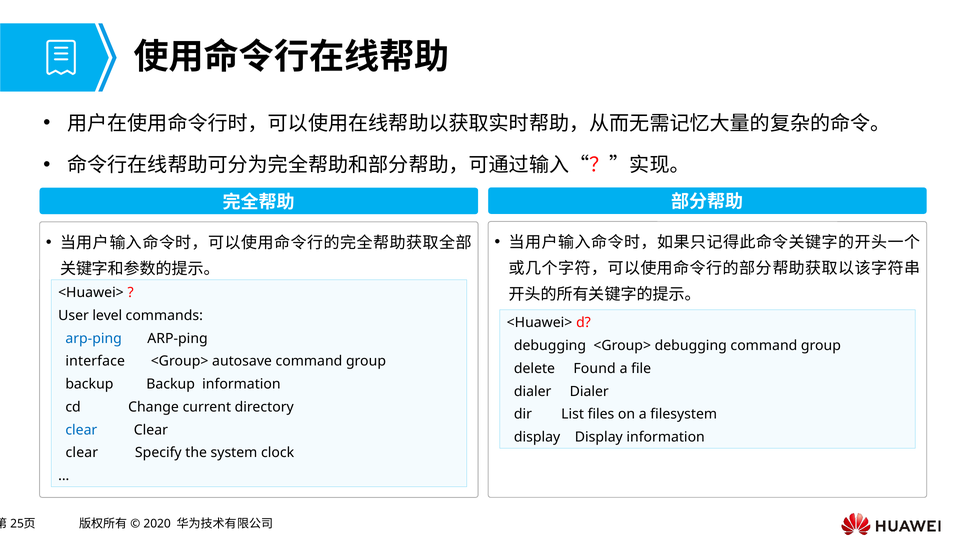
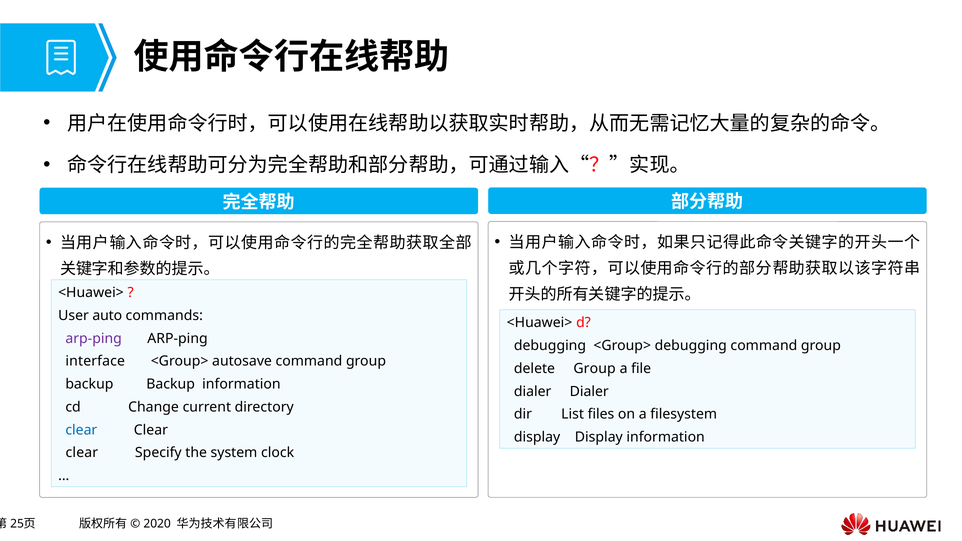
level: level -> auto
arp-ping at (94, 339) colour: blue -> purple
delete Found: Found -> Group
